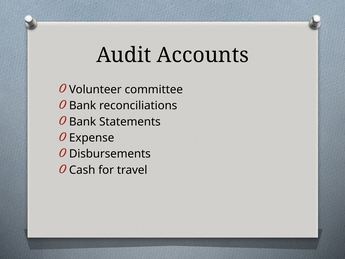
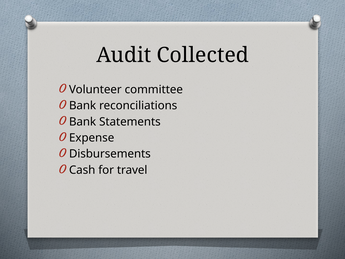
Accounts: Accounts -> Collected
